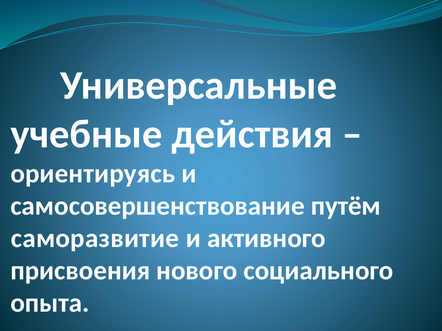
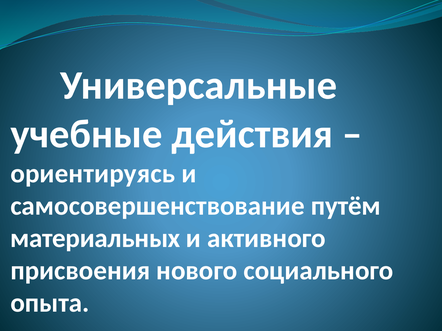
саморазвитие: саморазвитие -> материальных
